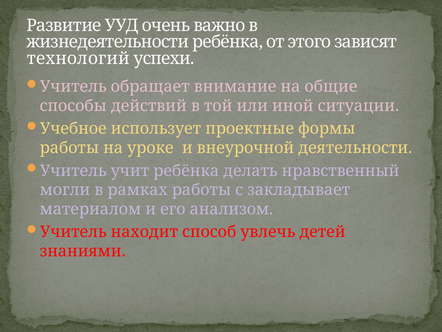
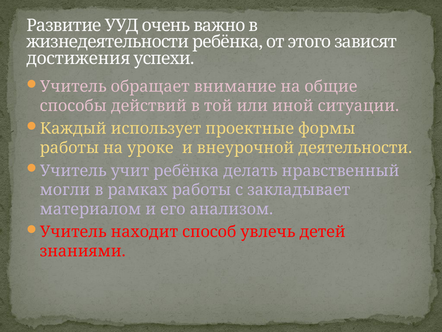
технологий: технологий -> достижения
Учебное: Учебное -> Каждый
